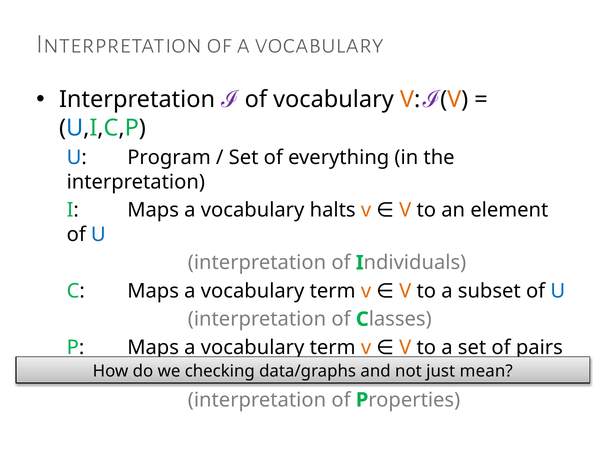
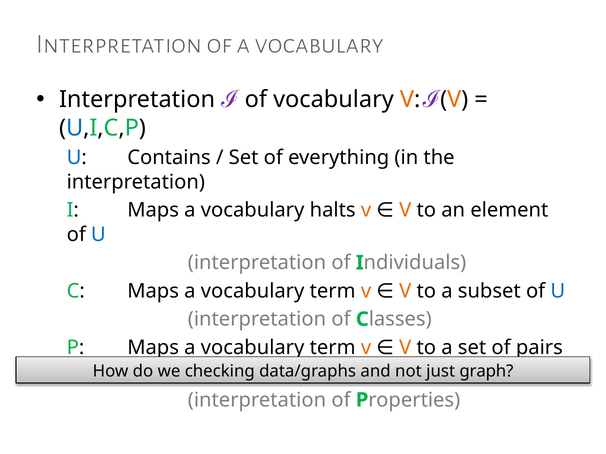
Program: Program -> Contains
mean: mean -> graph
